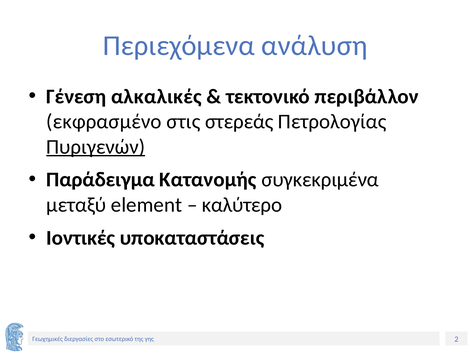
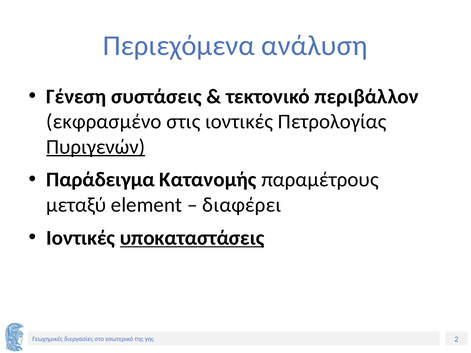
αλκαλικές: αλκαλικές -> συστάσεις
στις στερεάς: στερεάς -> ιοντικές
συγκεκριμένα: συγκεκριμένα -> παραμέτρους
καλύτερο: καλύτερο -> διαφέρει
υποκαταστάσεις underline: none -> present
